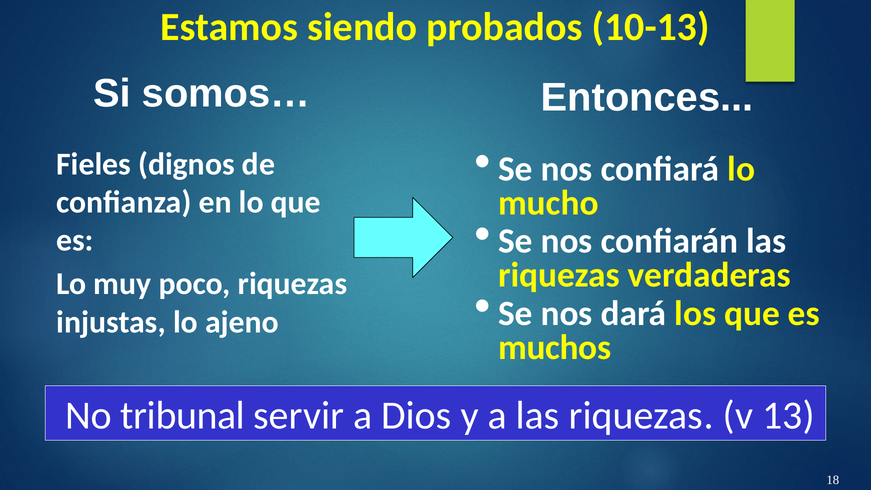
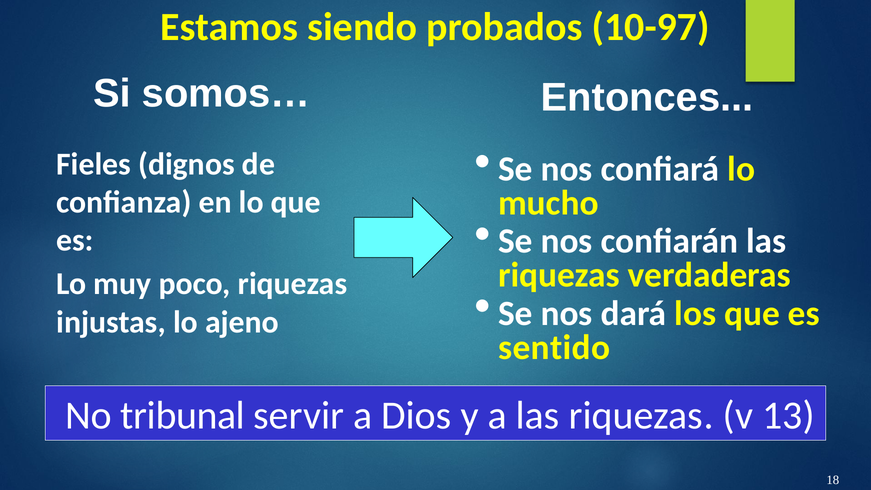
10-13: 10-13 -> 10-97
muchos: muchos -> sentido
